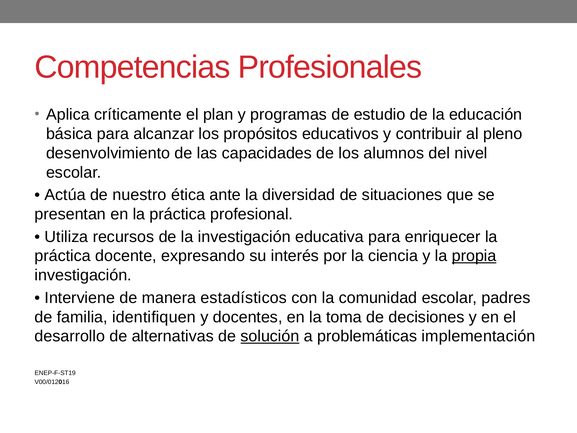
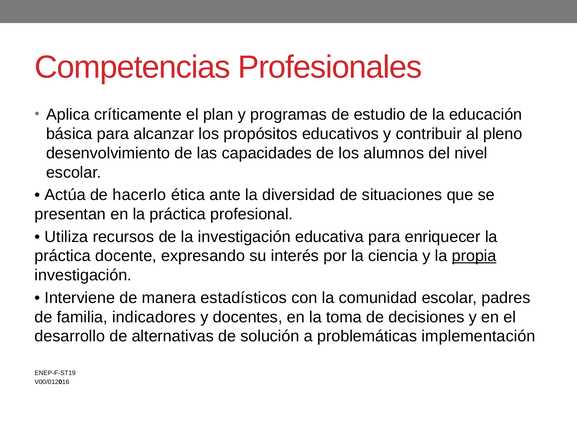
nuestro: nuestro -> hacerlo
identifiquen: identifiquen -> indicadores
solución underline: present -> none
